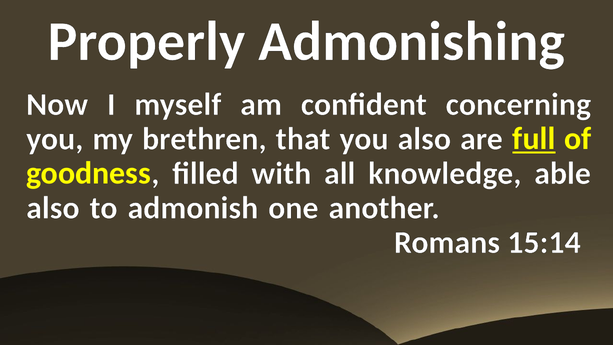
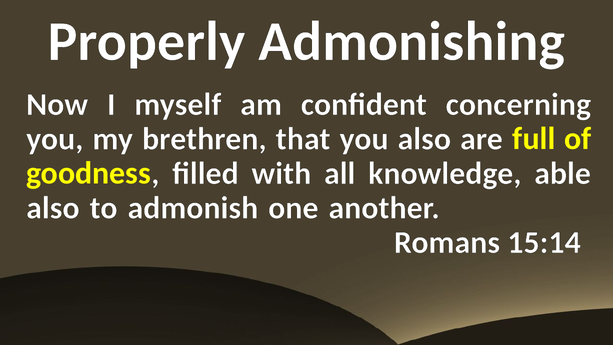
full underline: present -> none
